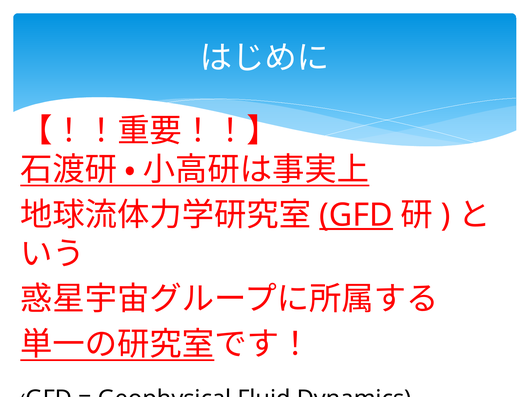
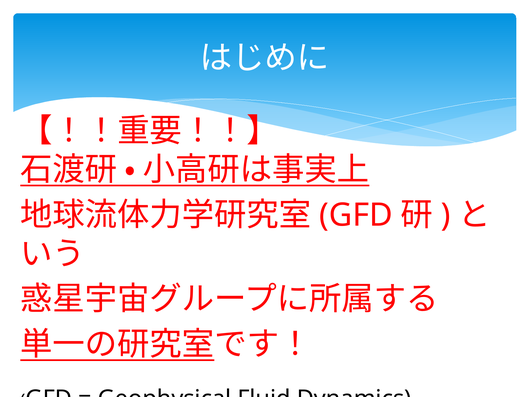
GFD at (356, 215) underline: present -> none
